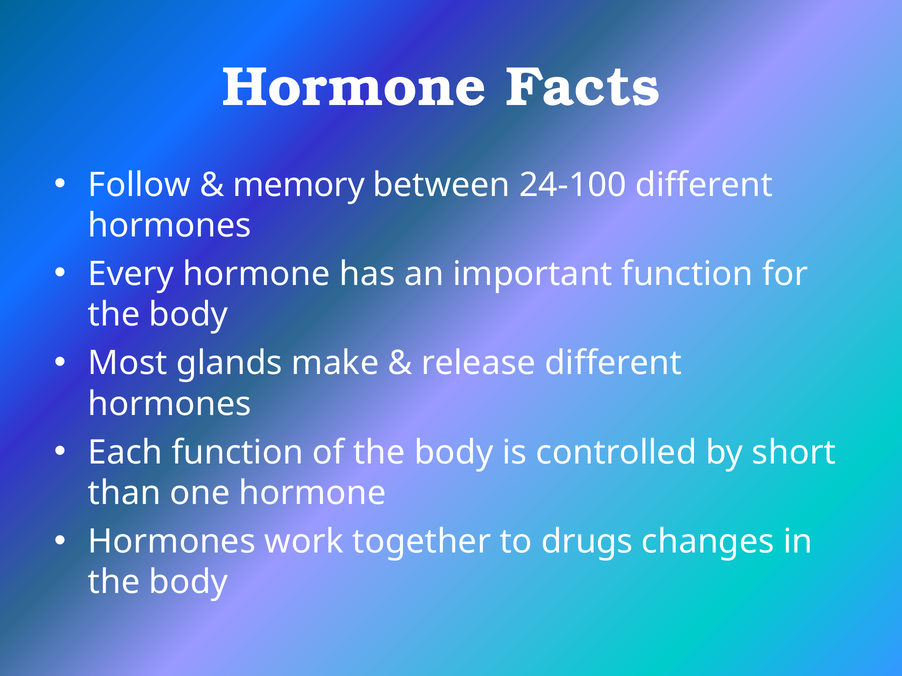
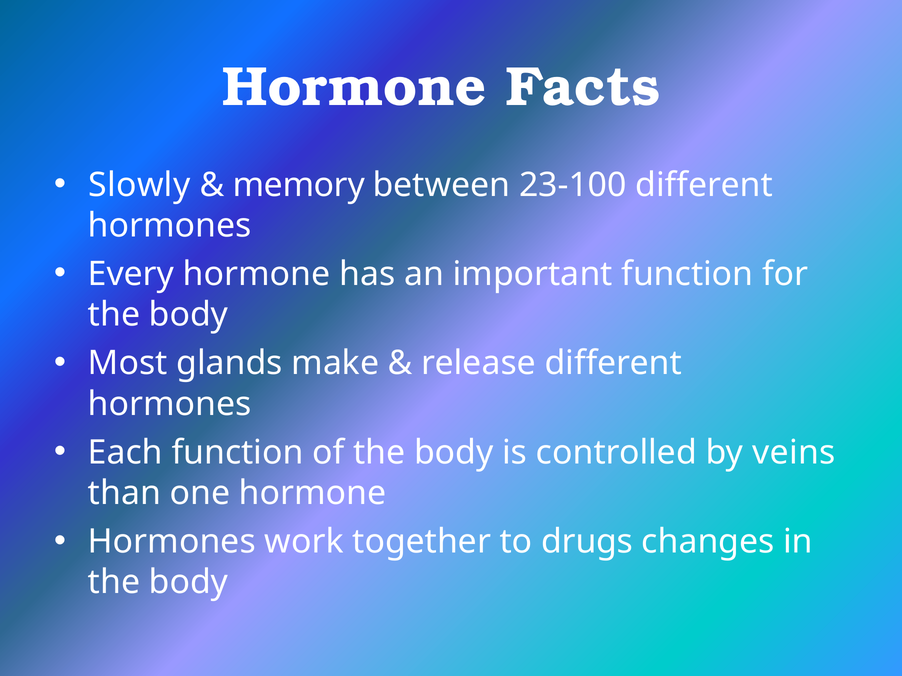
Follow: Follow -> Slowly
24-100: 24-100 -> 23-100
short: short -> veins
